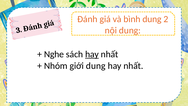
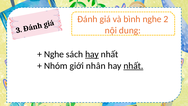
bình dung: dung -> nghe
giới dung: dung -> nhân
nhất at (133, 66) underline: none -> present
